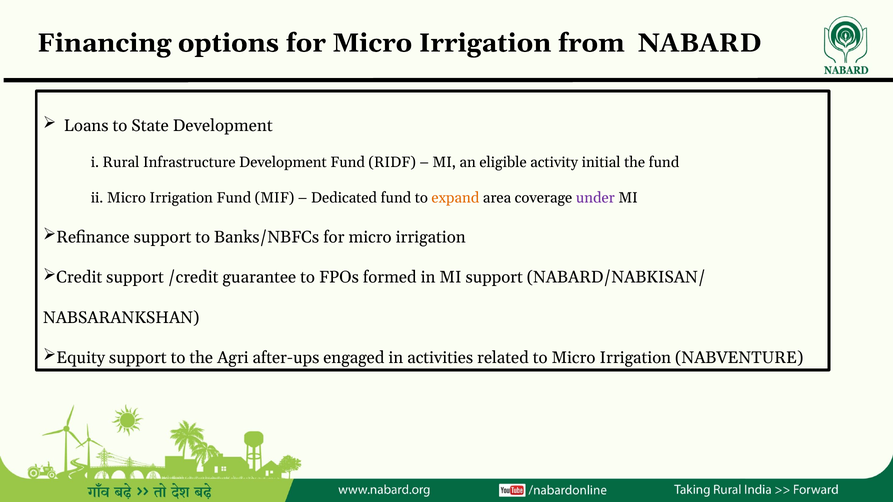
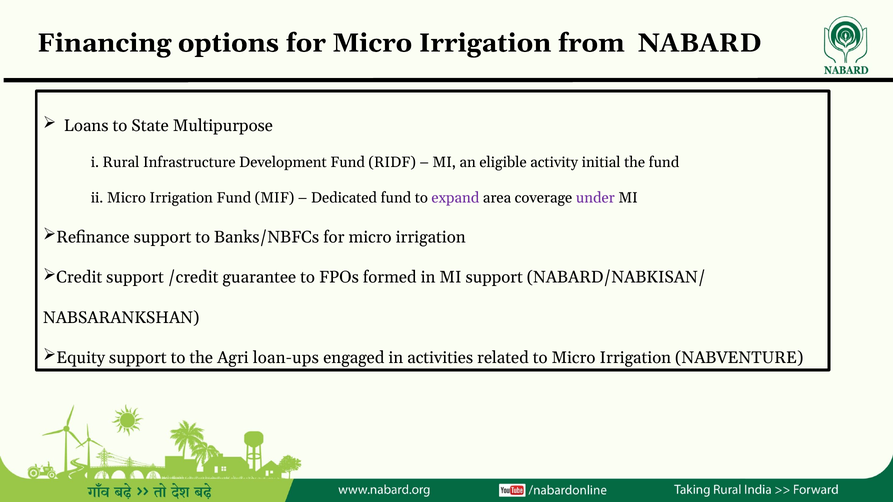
State Development: Development -> Multipurpose
expand colour: orange -> purple
after-ups: after-ups -> loan-ups
